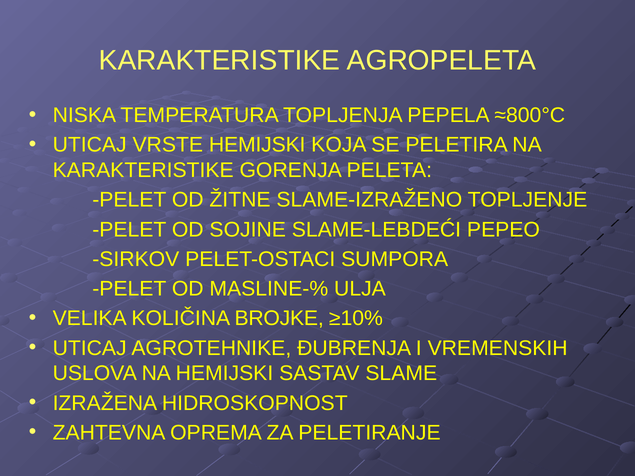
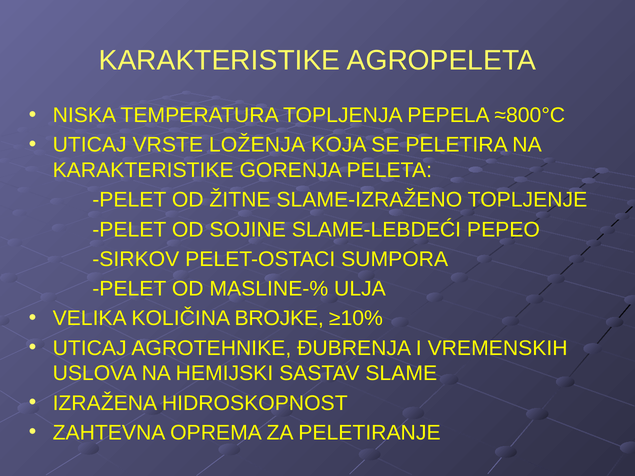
VRSTE HEMIJSKI: HEMIJSKI -> LOŽENJA
